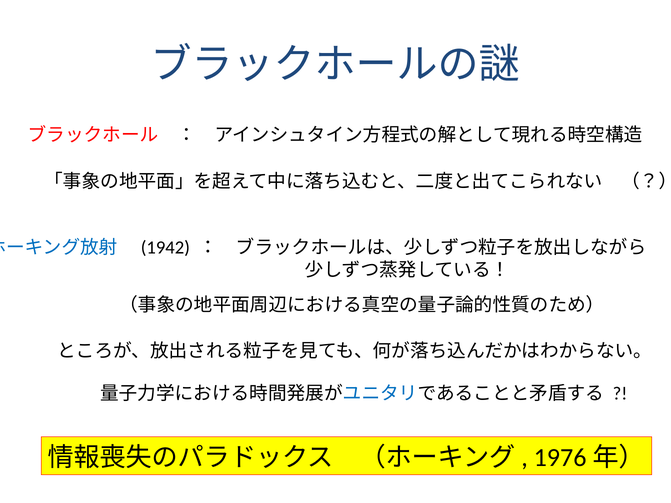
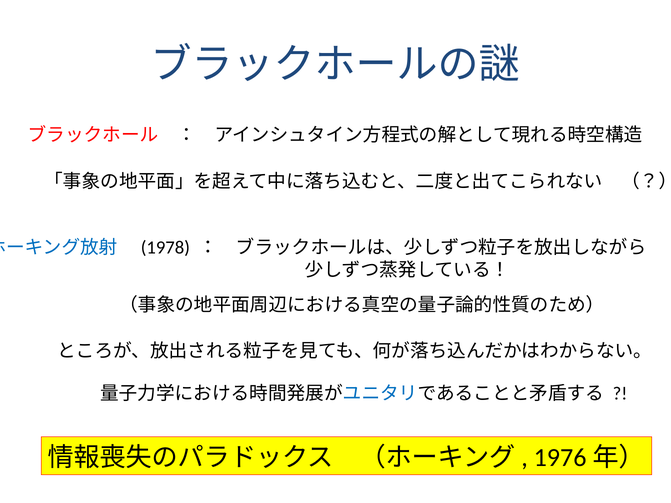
1942: 1942 -> 1978
